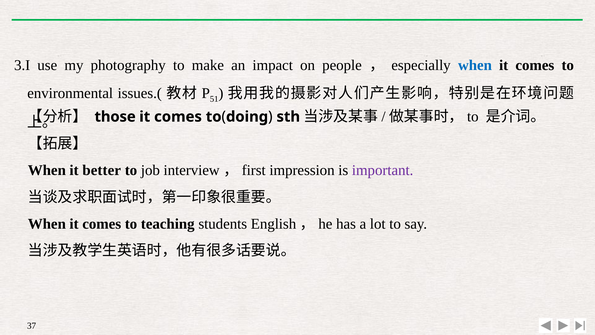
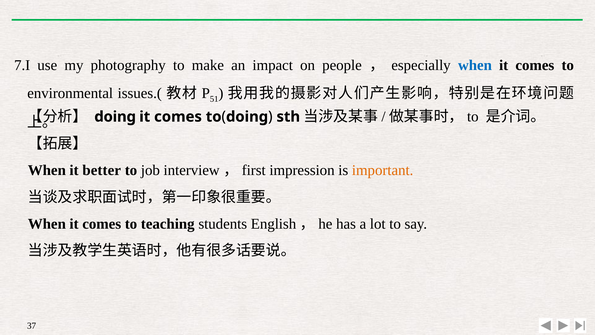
3.I: 3.I -> 7.I
those at (115, 117): those -> doing
important colour: purple -> orange
